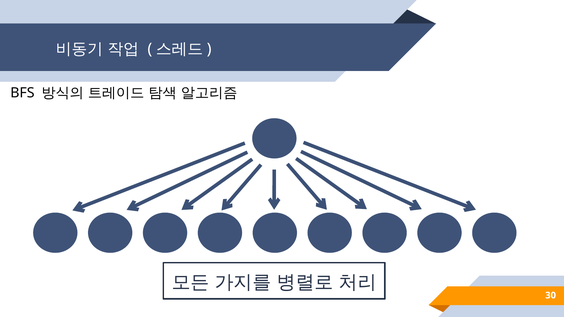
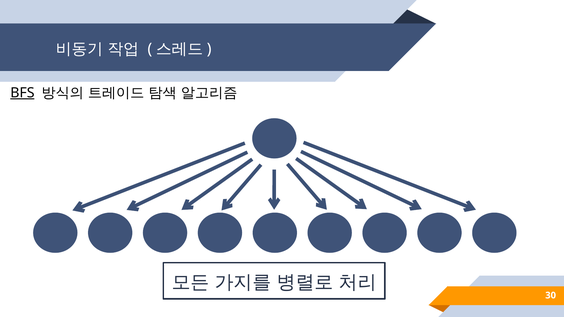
BFS underline: none -> present
